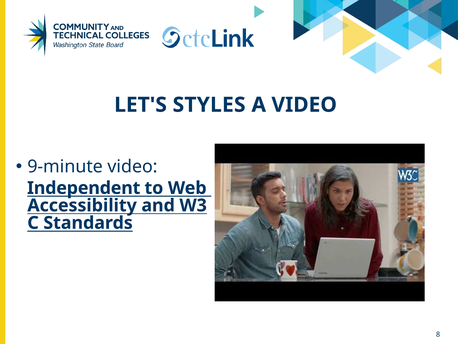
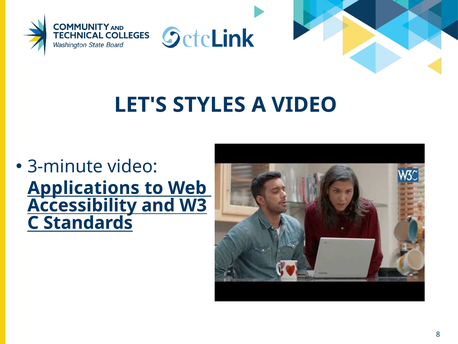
9-minute: 9-minute -> 3-minute
Independent: Independent -> Applications
